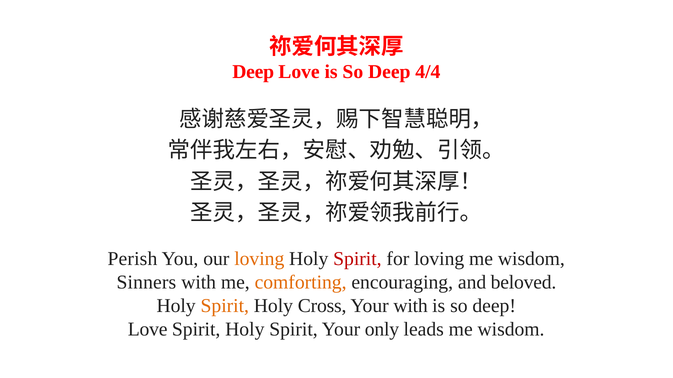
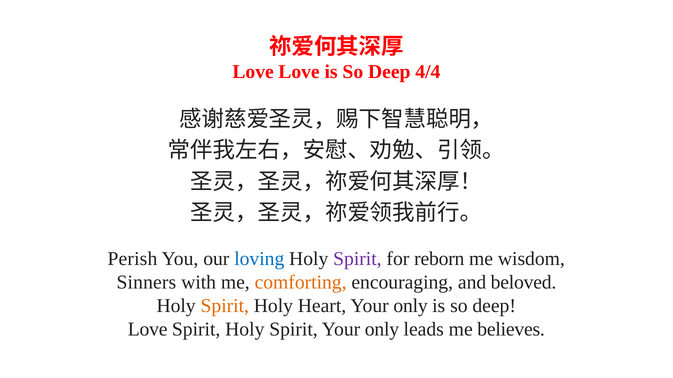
Deep at (253, 72): Deep -> Love
loving at (259, 259) colour: orange -> blue
Spirit at (357, 259) colour: red -> purple
for loving: loving -> reborn
Cross: Cross -> Heart
with at (411, 306): with -> only
leads me wisdom: wisdom -> believes
